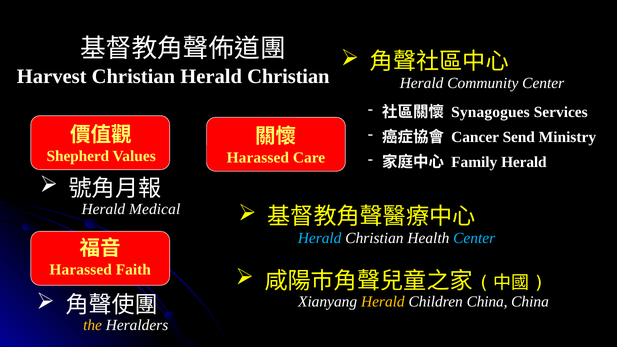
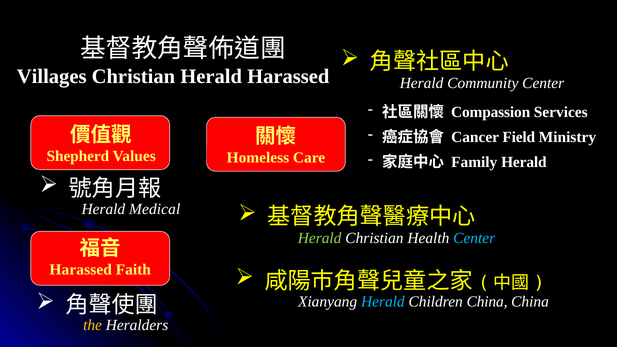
Harvest: Harvest -> Villages
Christian Herald Christian: Christian -> Harassed
Synagogues: Synagogues -> Compassion
Send: Send -> Field
Harassed at (258, 158): Harassed -> Homeless
Herald at (320, 238) colour: light blue -> light green
Herald at (383, 302) colour: yellow -> light blue
